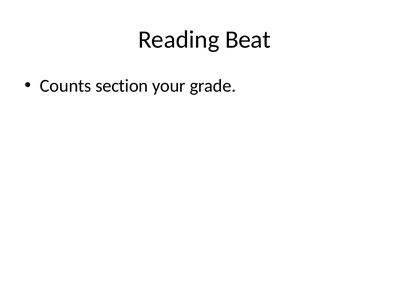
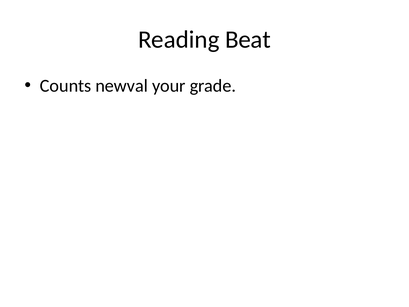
section: section -> newval
